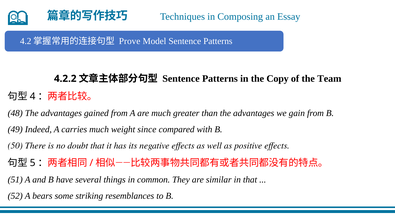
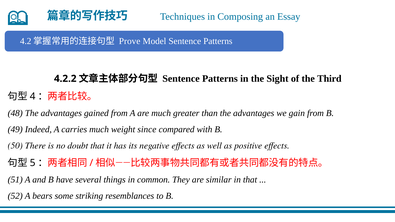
Copy: Copy -> Sight
Team: Team -> Third
